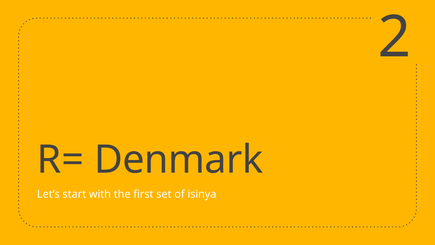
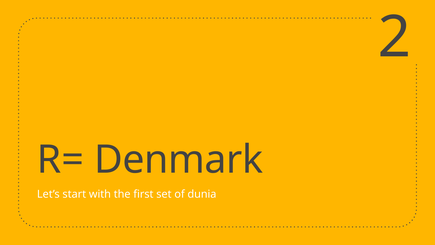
isinya: isinya -> dunia
